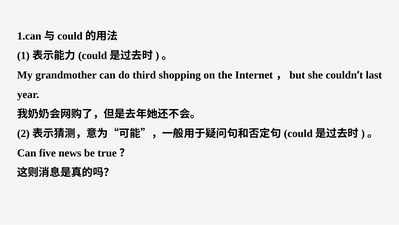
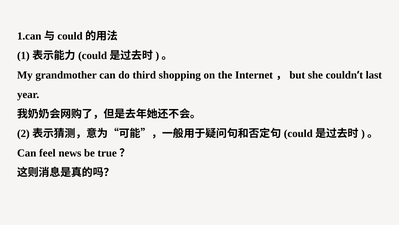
five: five -> feel
